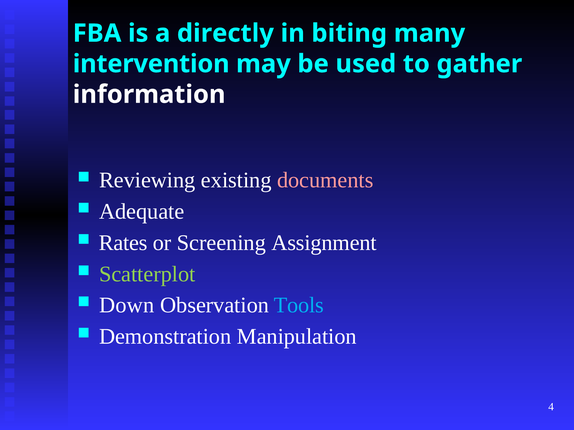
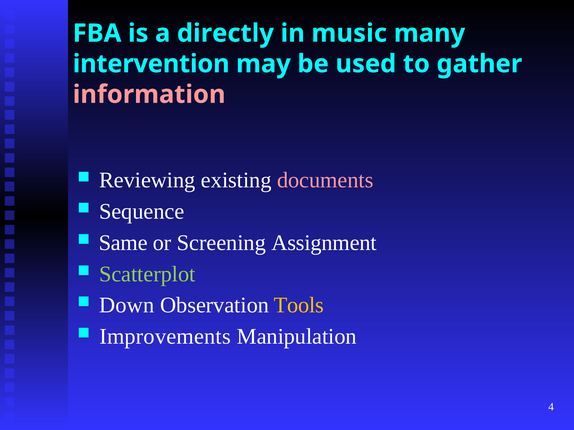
biting: biting -> music
information colour: white -> pink
Adequate: Adequate -> Sequence
Rates: Rates -> Same
Tools colour: light blue -> yellow
Demonstration: Demonstration -> Improvements
